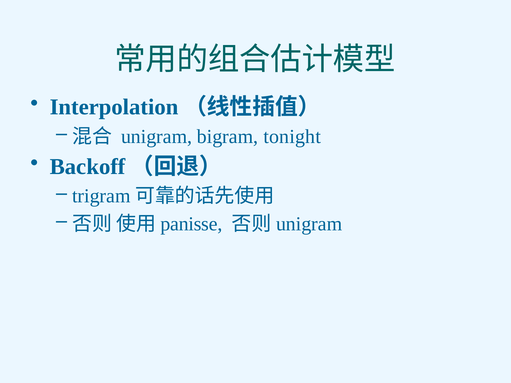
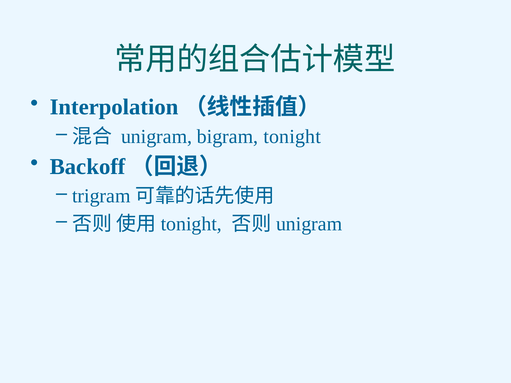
panisse at (191, 224): panisse -> tonight
